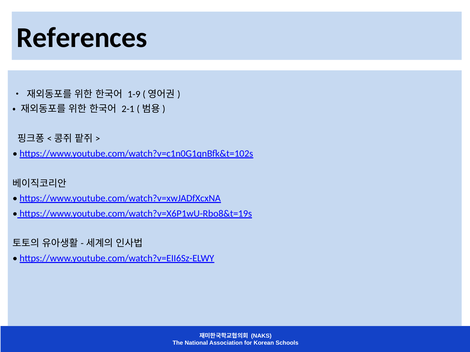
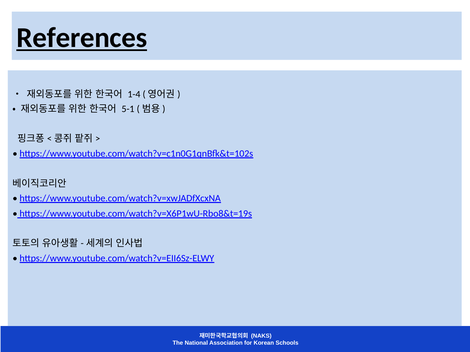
References underline: none -> present
1-9: 1-9 -> 1-4
2-1: 2-1 -> 5-1
